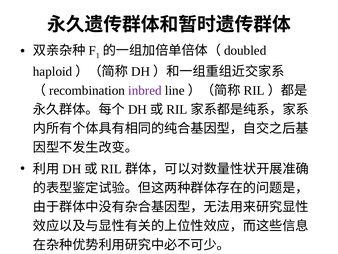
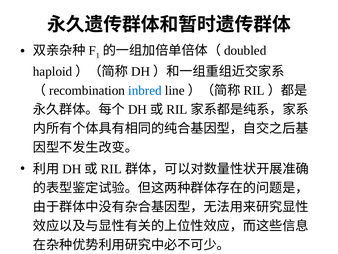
inbred colour: purple -> blue
